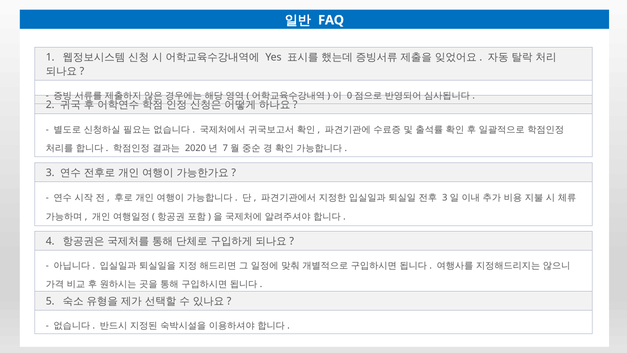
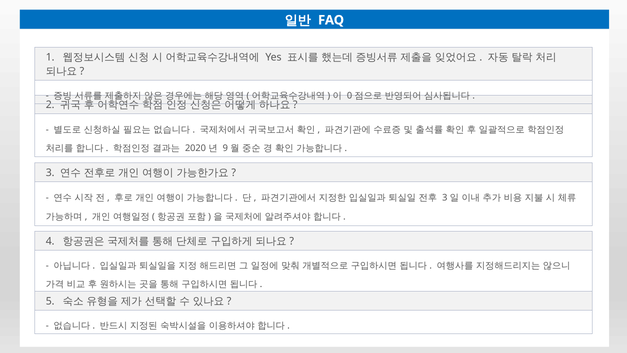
7: 7 -> 9
